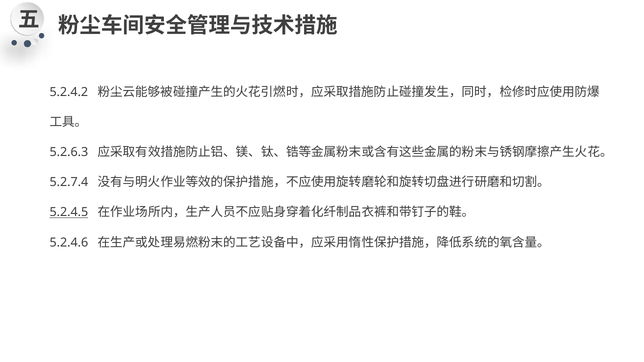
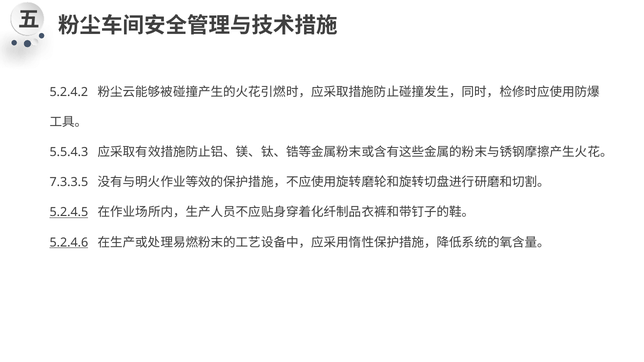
5.2.6.3: 5.2.6.3 -> 5.5.4.3
5.2.7.4: 5.2.7.4 -> 7.3.3.5
5.2.4.6 underline: none -> present
